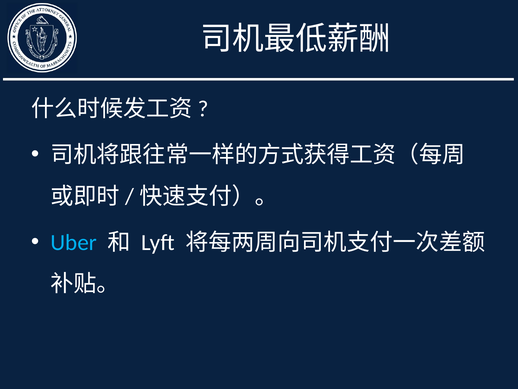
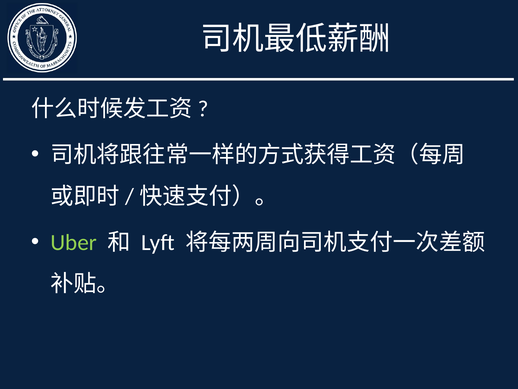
Uber colour: light blue -> light green
